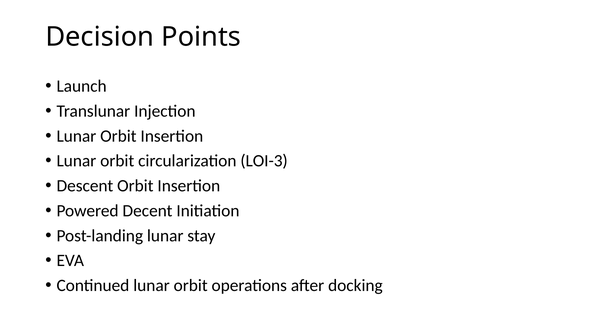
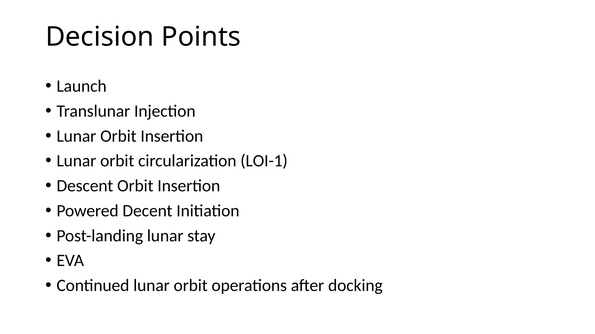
LOI-3: LOI-3 -> LOI-1
